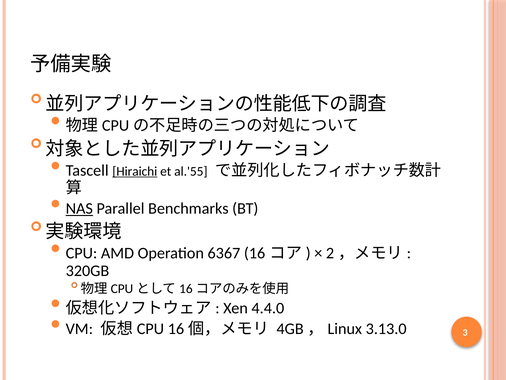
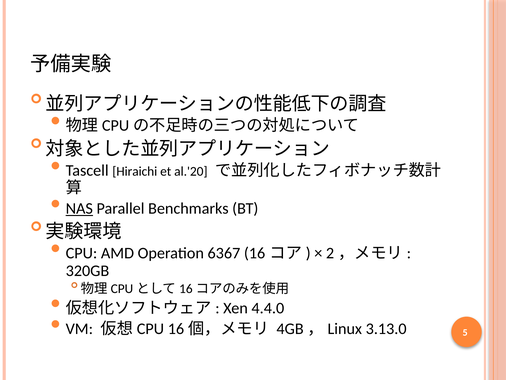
Hiraichi underline: present -> none
al.'55: al.'55 -> al.'20
3: 3 -> 5
